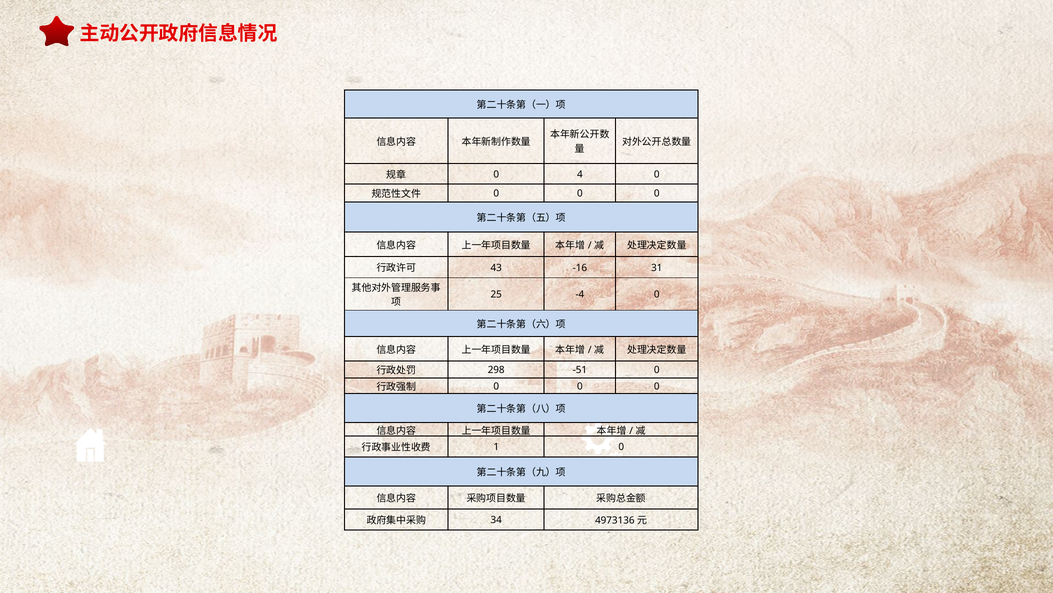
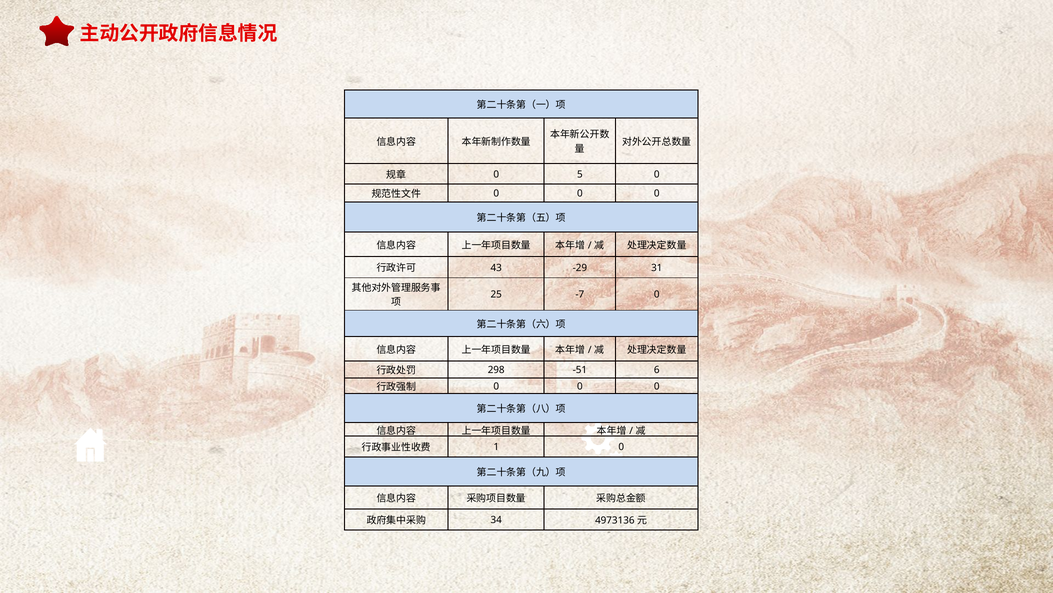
4: 4 -> 5
-16: -16 -> -29
-4: -4 -> -7
-51 0: 0 -> 6
